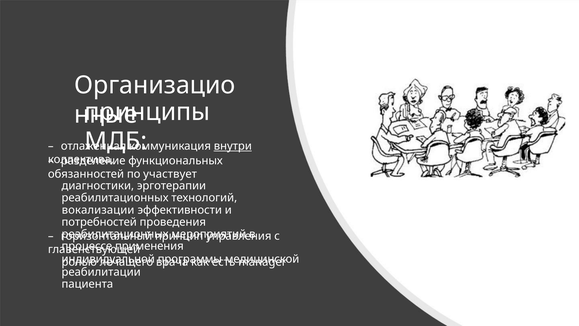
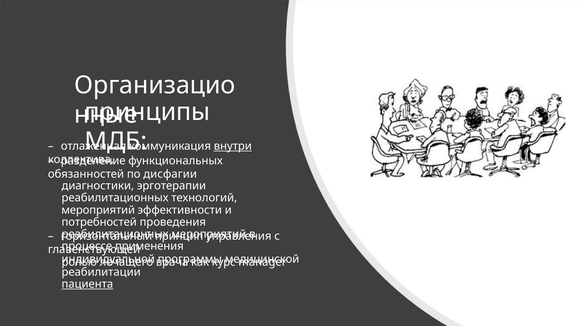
участвует: участвует -> дисфагии
вокализации at (98, 210): вокализации -> мероприятий
есть: есть -> курс
пациента underline: none -> present
